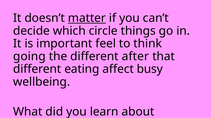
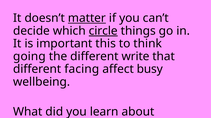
circle underline: none -> present
important feel: feel -> this
after: after -> write
eating: eating -> facing
